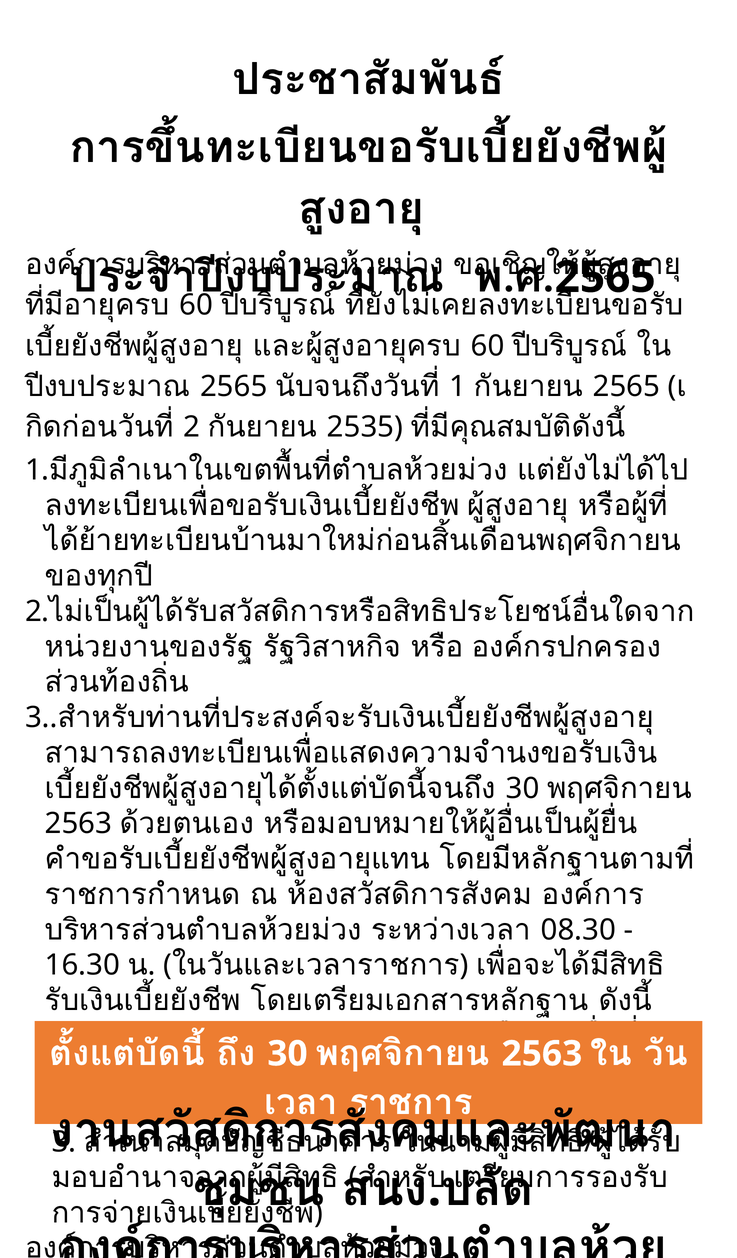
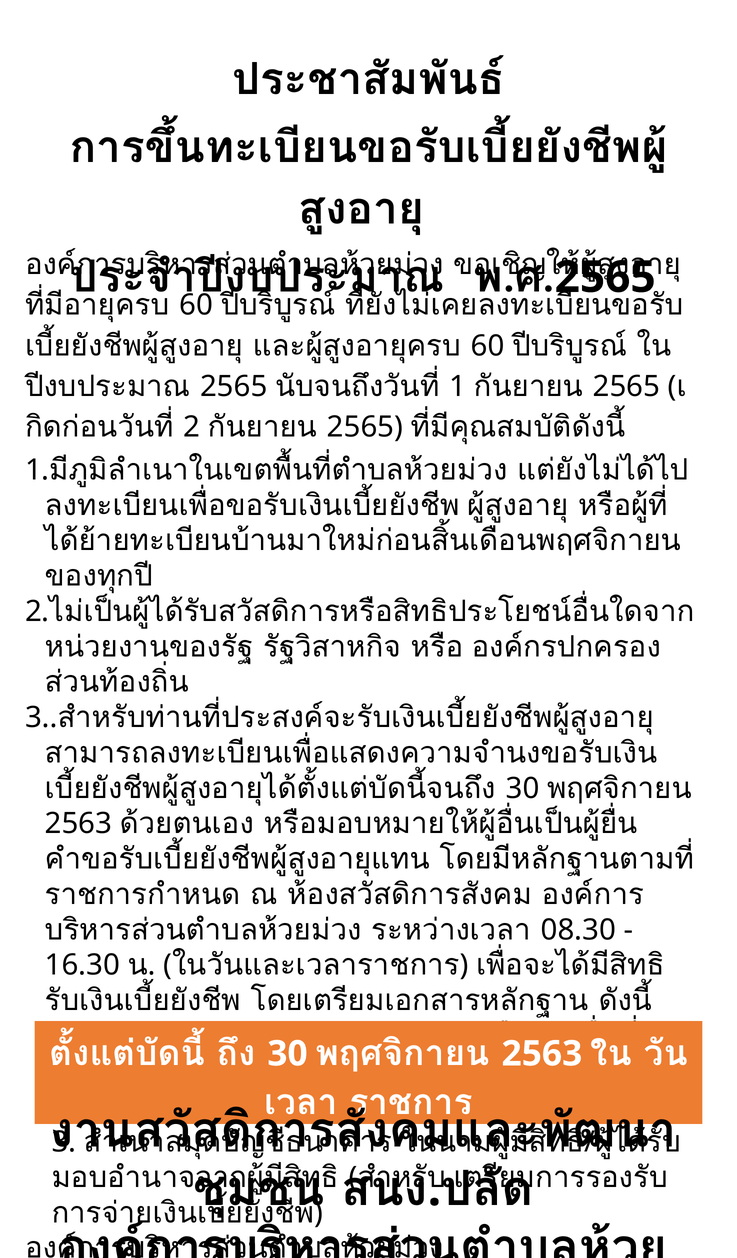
2535 at (365, 427): 2535 -> 2565
